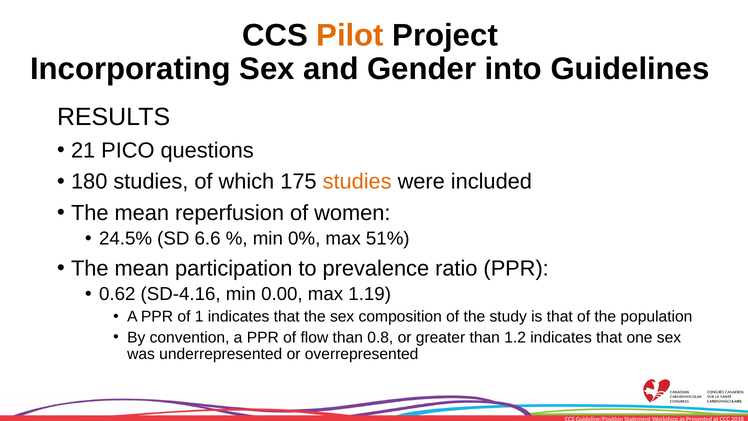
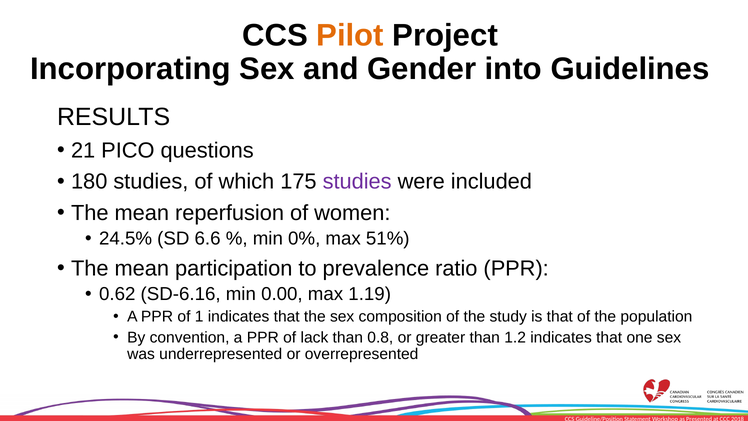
studies at (357, 182) colour: orange -> purple
SD-4.16: SD-4.16 -> SD-6.16
flow: flow -> lack
